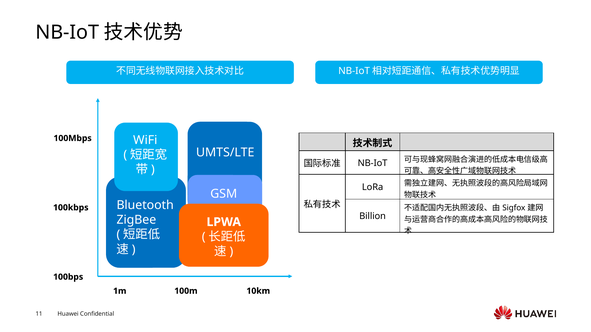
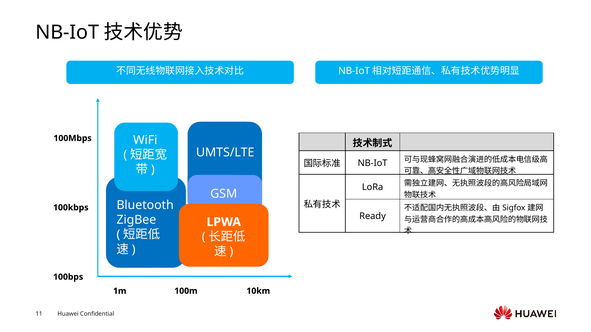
Billion: Billion -> Ready
